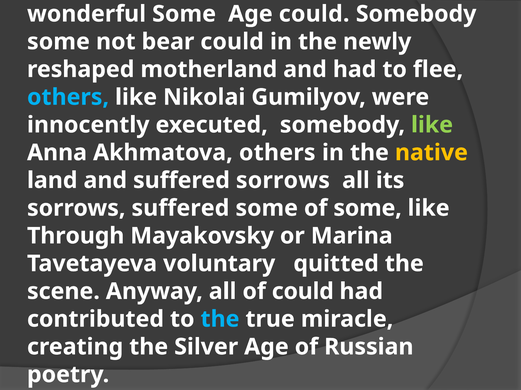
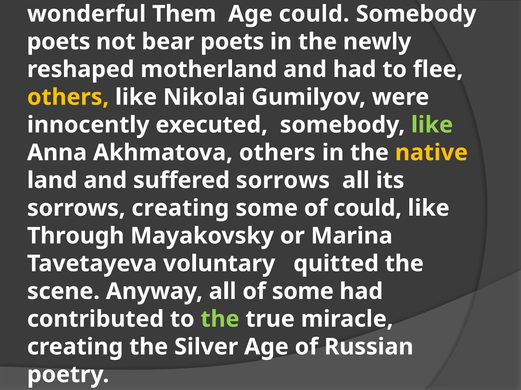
wonderful Some: Some -> Them
some at (58, 42): some -> poets
bear could: could -> poets
others at (68, 97) colour: light blue -> yellow
sorrows suffered: suffered -> creating
of some: some -> could
of could: could -> some
the at (220, 320) colour: light blue -> light green
